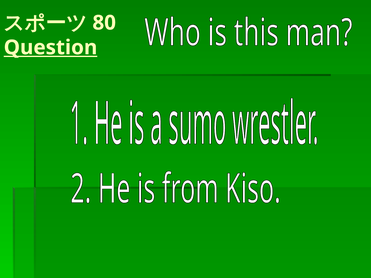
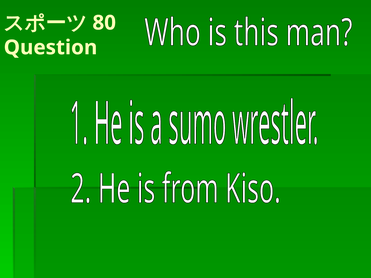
Question underline: present -> none
